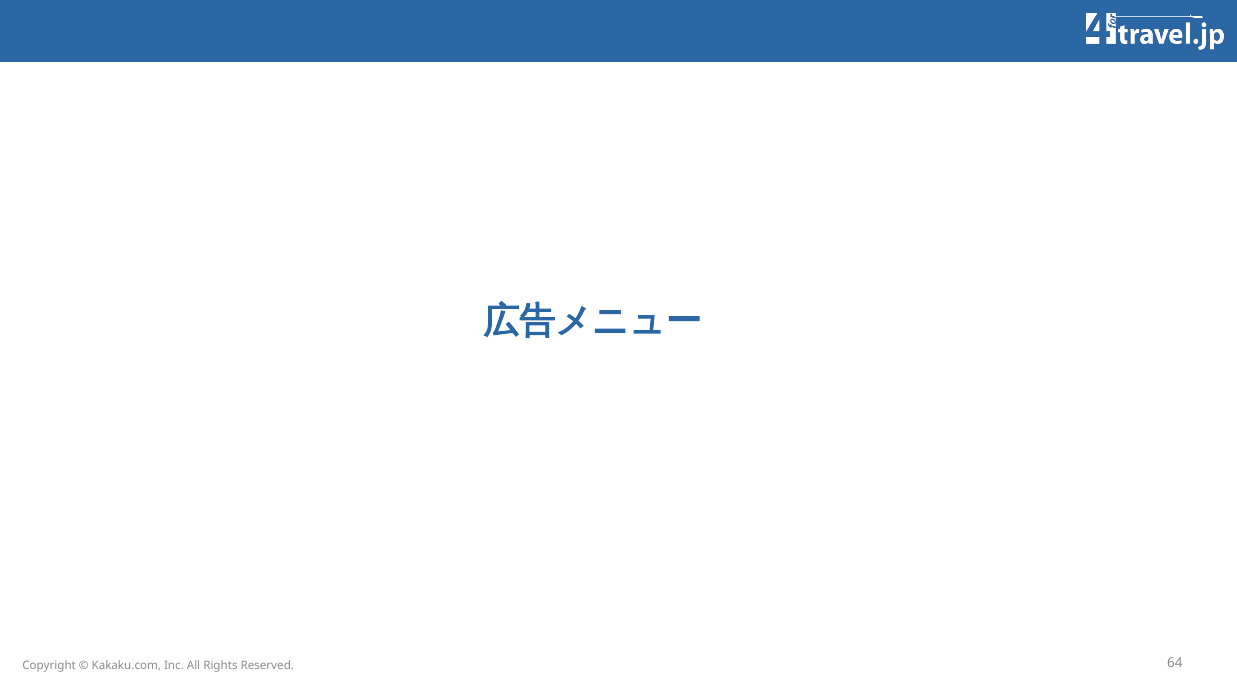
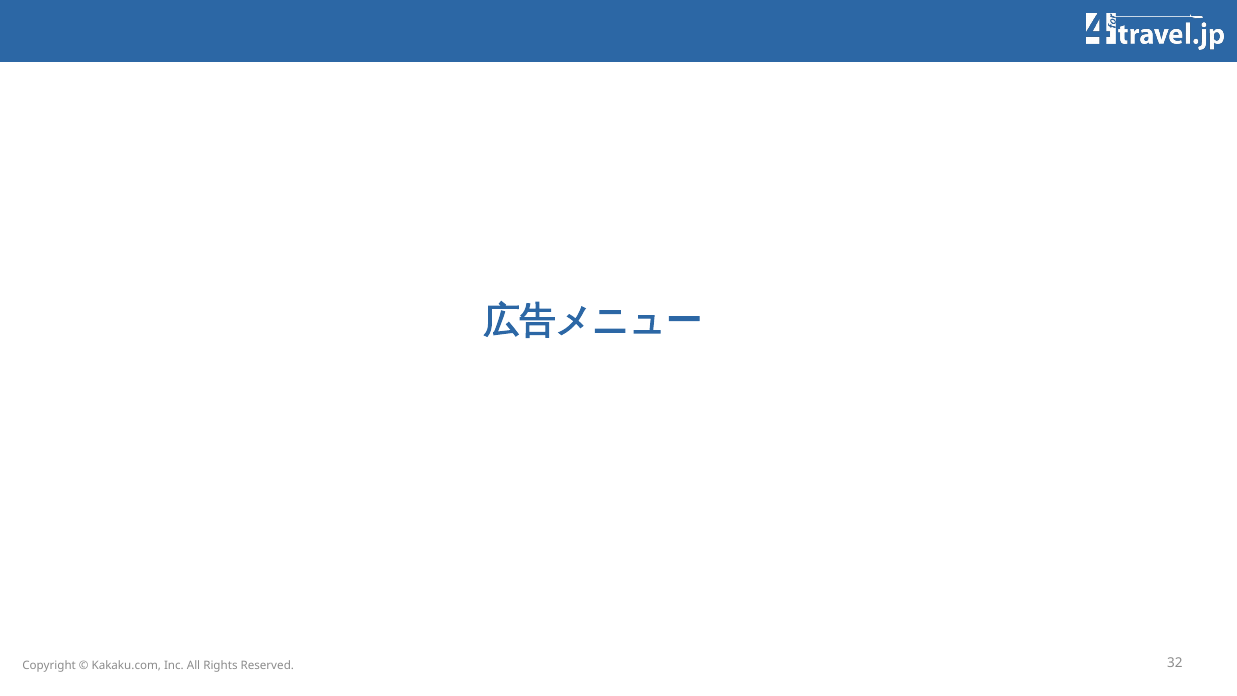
64: 64 -> 32
